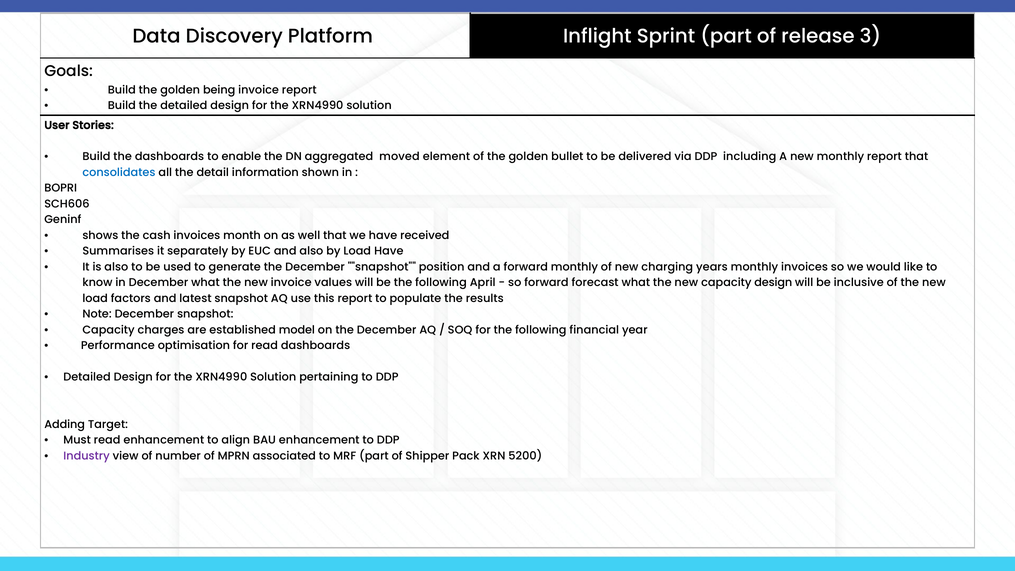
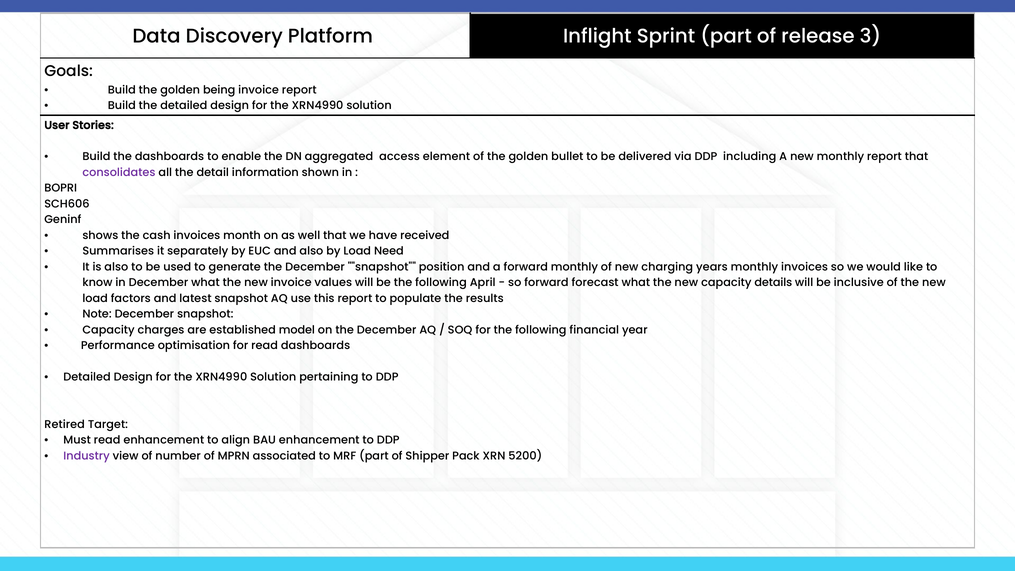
moved: moved -> access
consolidates colour: blue -> purple
Load Have: Have -> Need
capacity design: design -> details
Adding: Adding -> Retired
